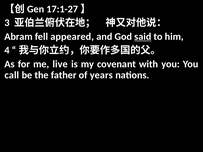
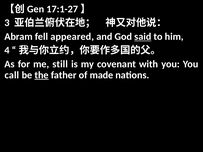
live: live -> still
the underline: none -> present
years: years -> made
